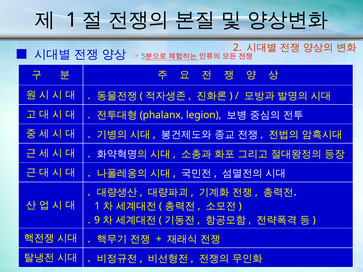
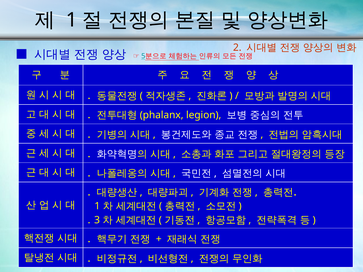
9: 9 -> 3
